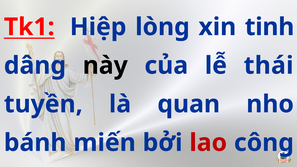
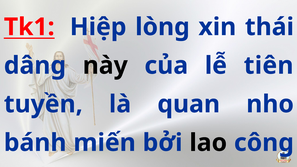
tinh: tinh -> thái
thái: thái -> tiên
lao colour: red -> black
